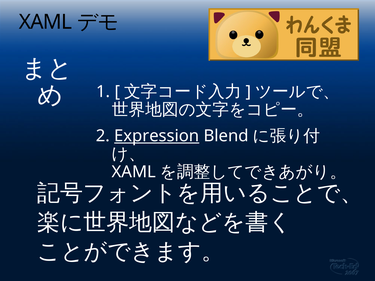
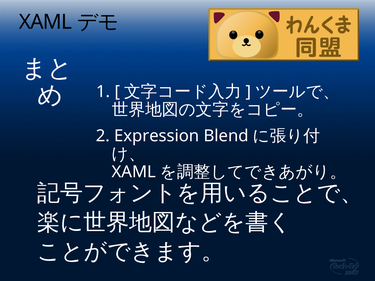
Expression underline: present -> none
